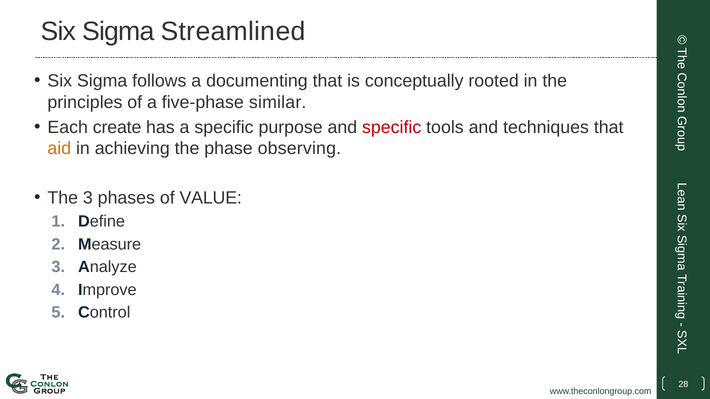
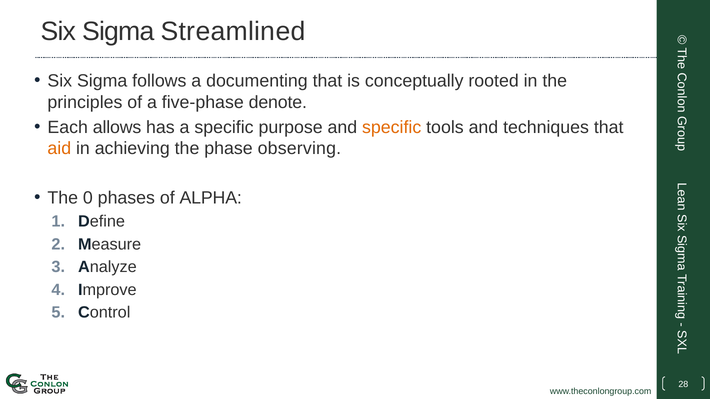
similar: similar -> denote
create: create -> allows
specific at (392, 127) colour: red -> orange
The 3: 3 -> 0
VALUE: VALUE -> ALPHA
